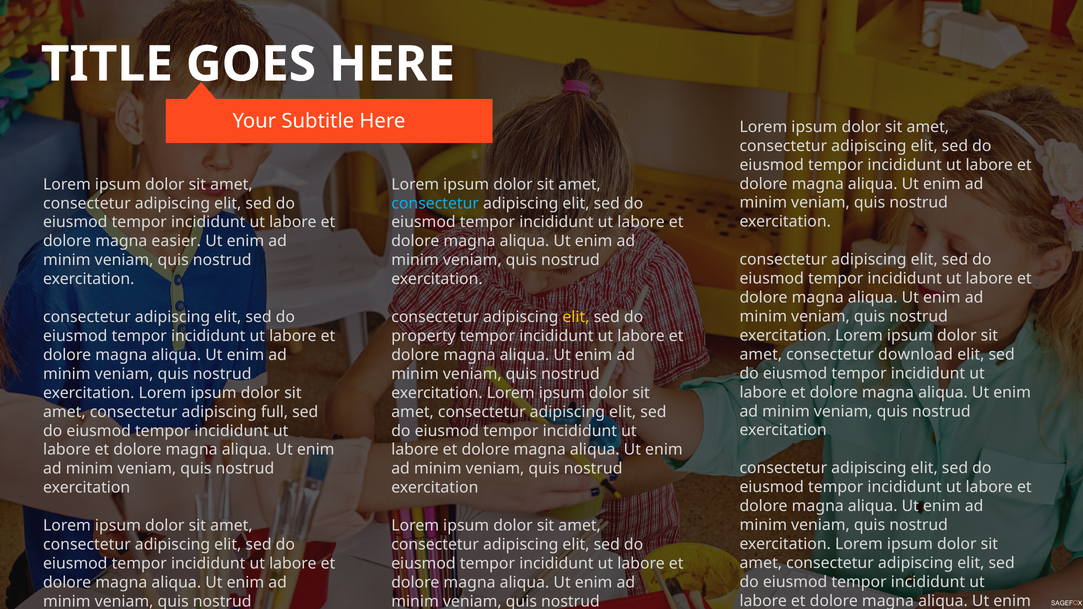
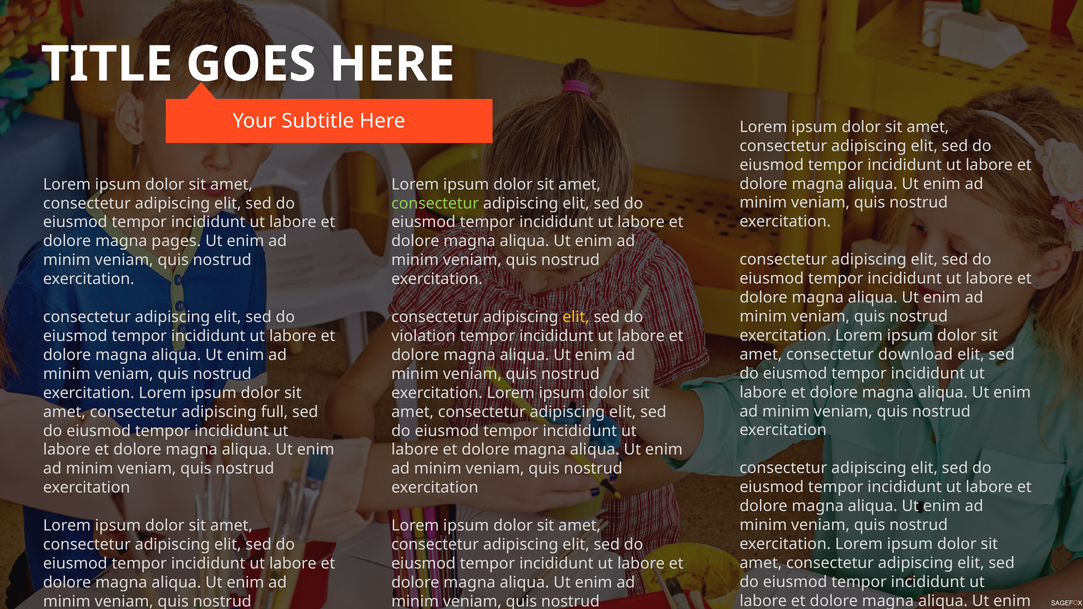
consectetur at (435, 203) colour: light blue -> light green
easier: easier -> pages
property: property -> violation
